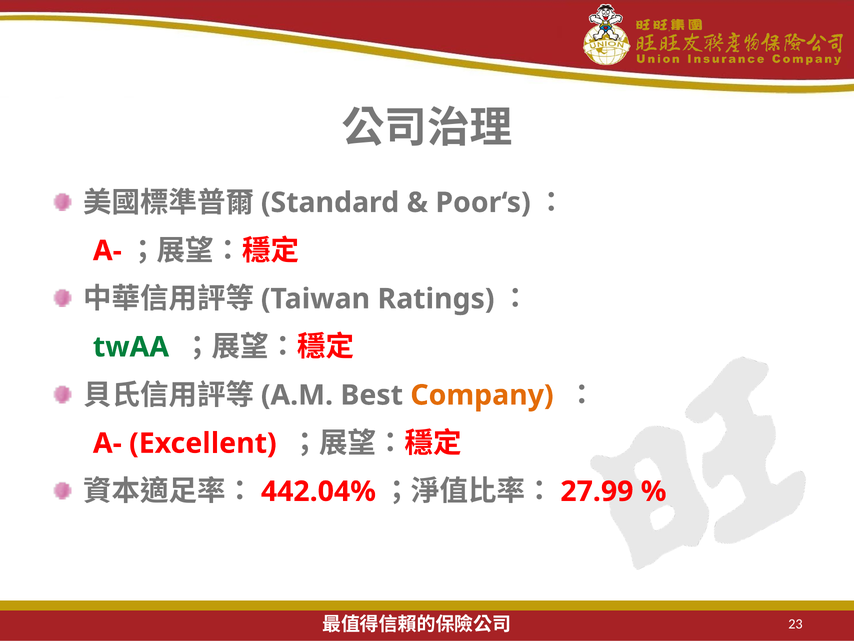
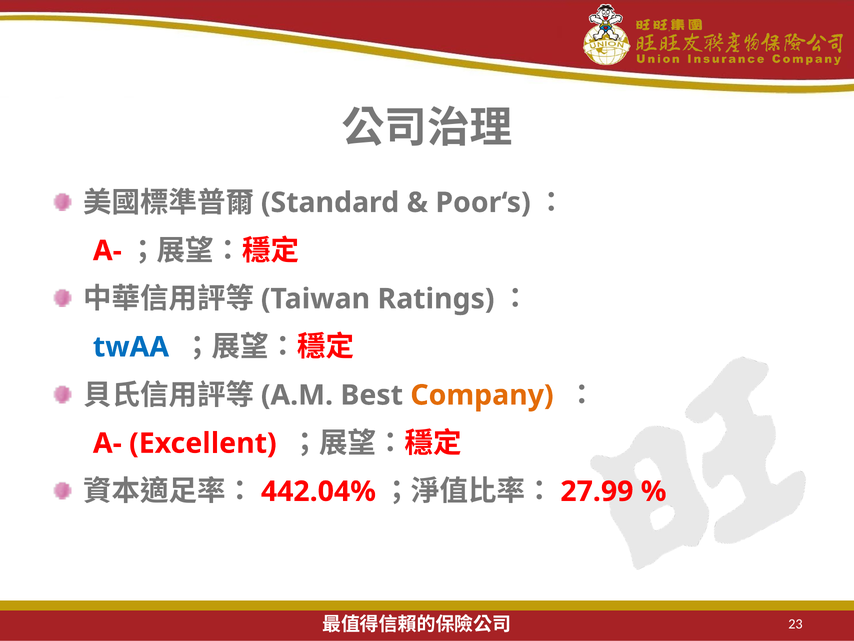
twAA colour: green -> blue
